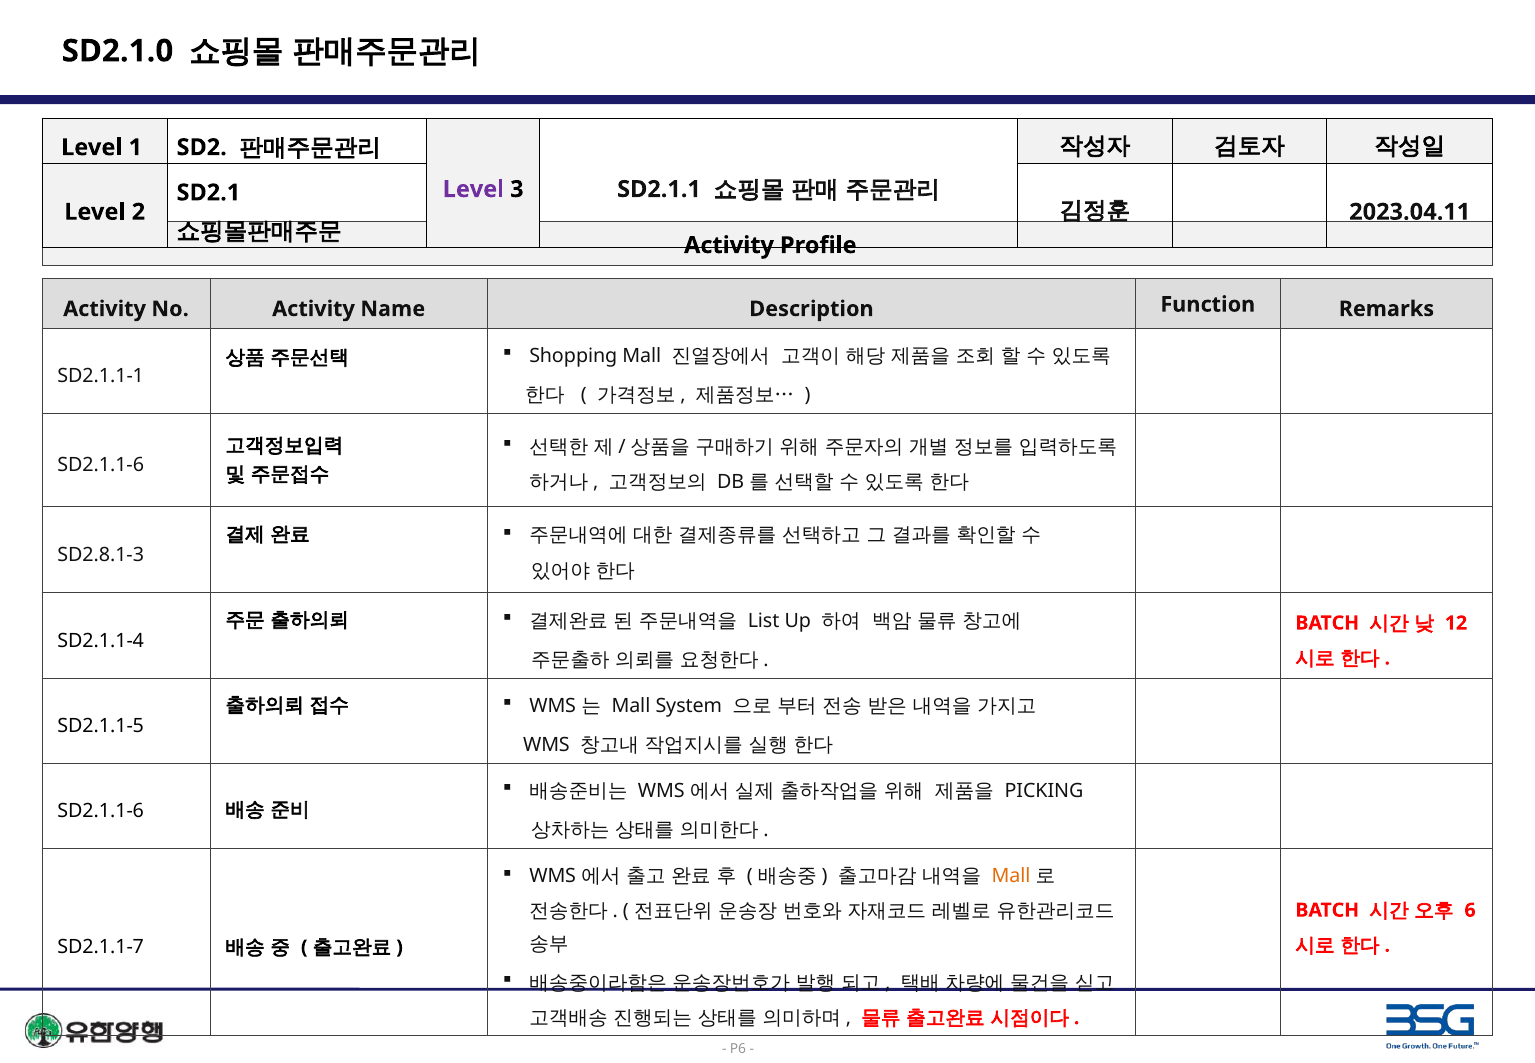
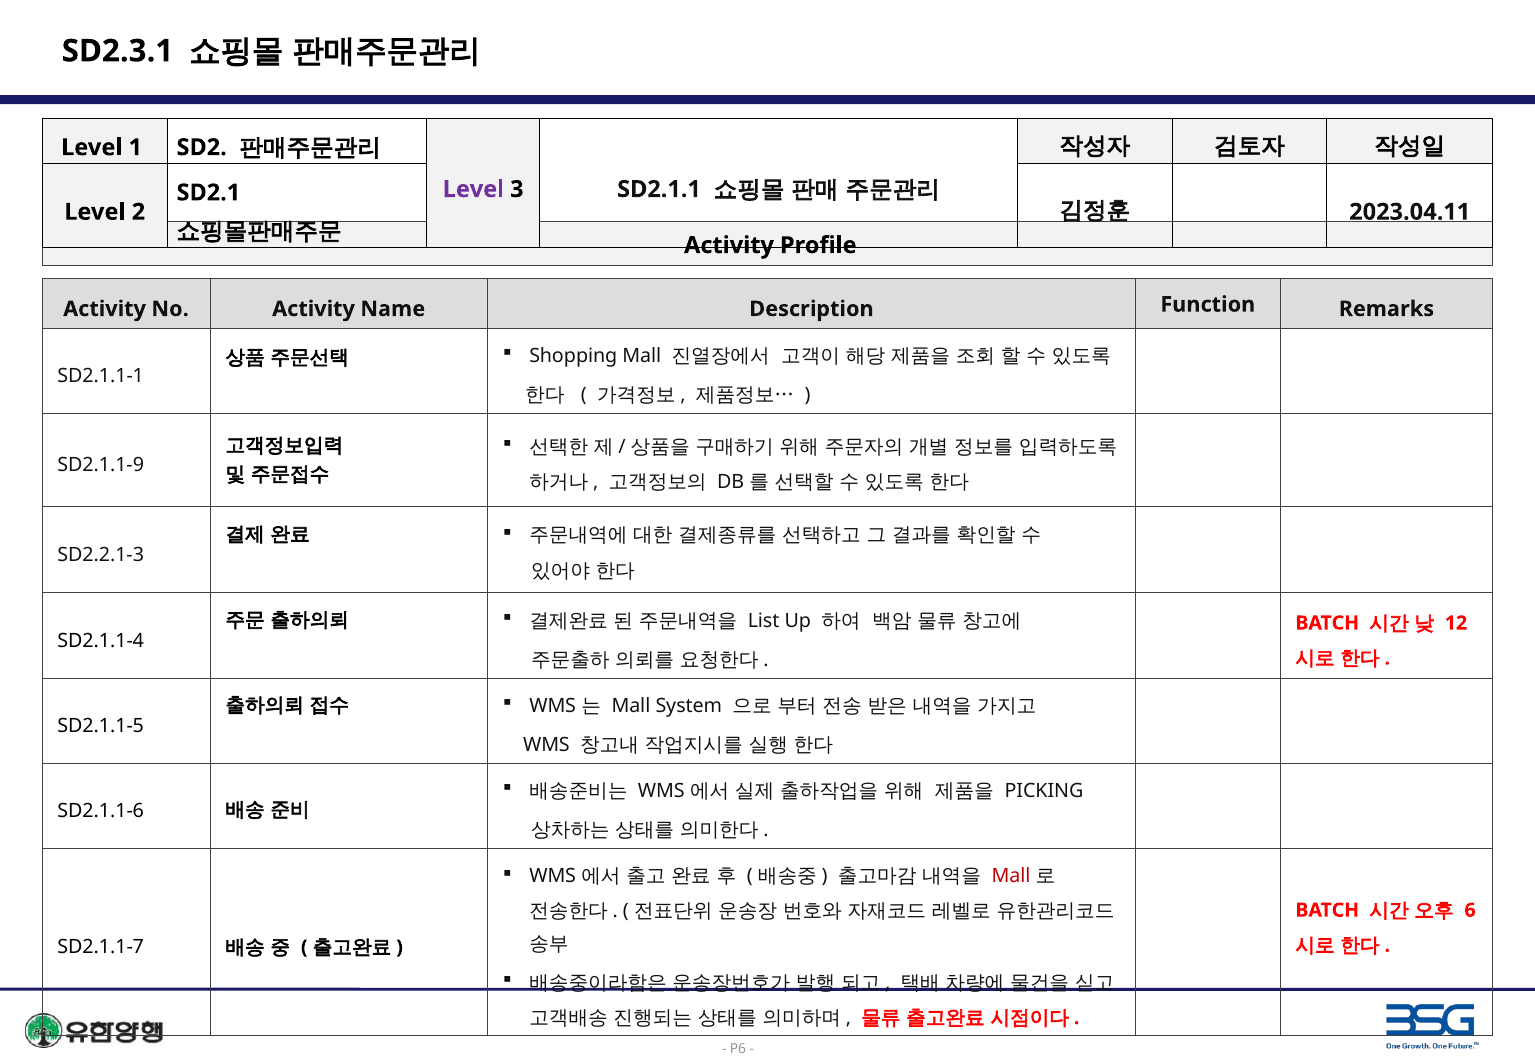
SD2.1.0: SD2.1.0 -> SD2.3.1
SD2.1.1-6 at (101, 465): SD2.1.1-6 -> SD2.1.1-9
SD2.8.1-3: SD2.8.1-3 -> SD2.2.1-3
Mall at (1011, 876) colour: orange -> red
